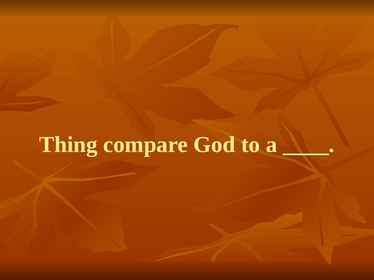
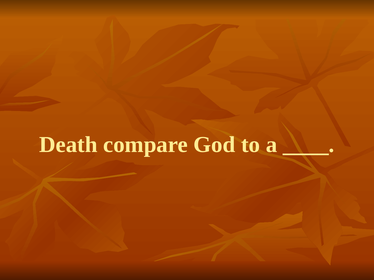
Thing: Thing -> Death
